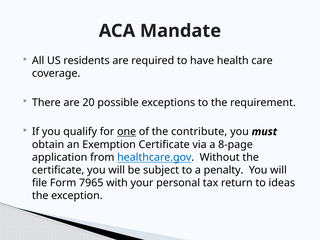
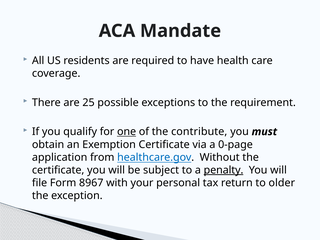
20: 20 -> 25
8-page: 8-page -> 0-page
penalty underline: none -> present
7965: 7965 -> 8967
ideas: ideas -> older
